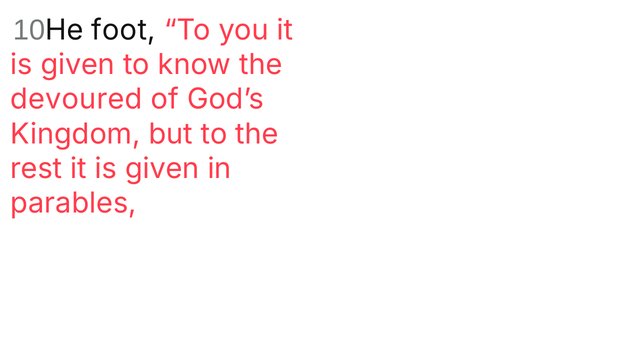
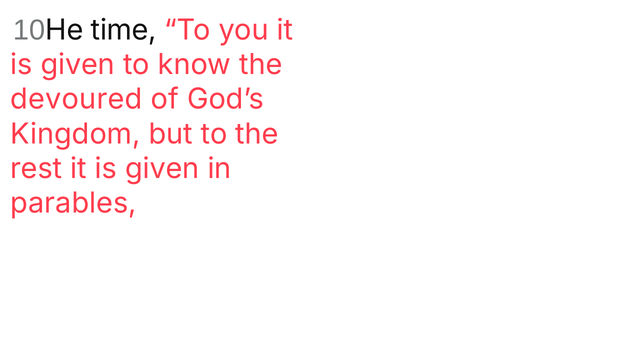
foot: foot -> time
